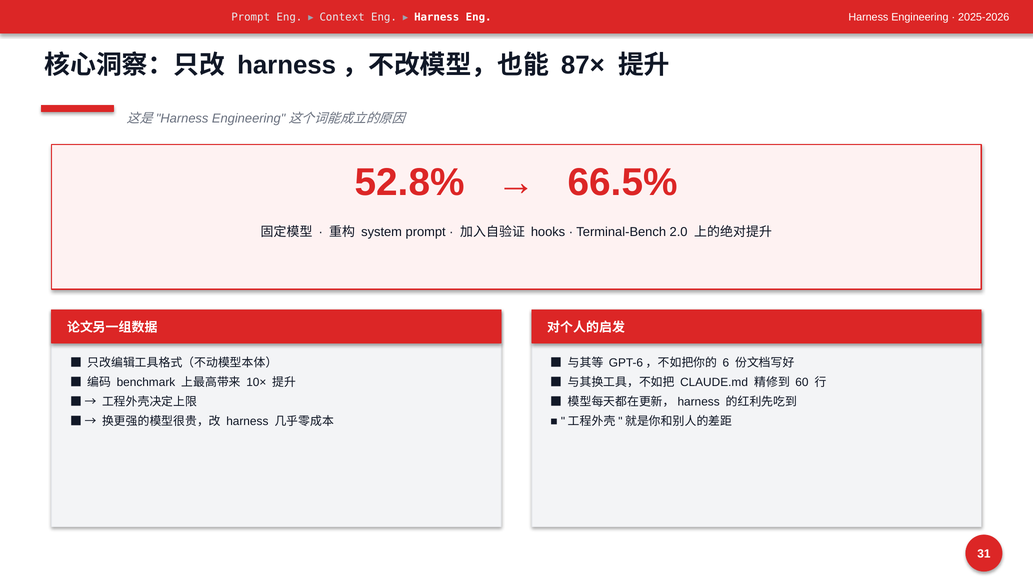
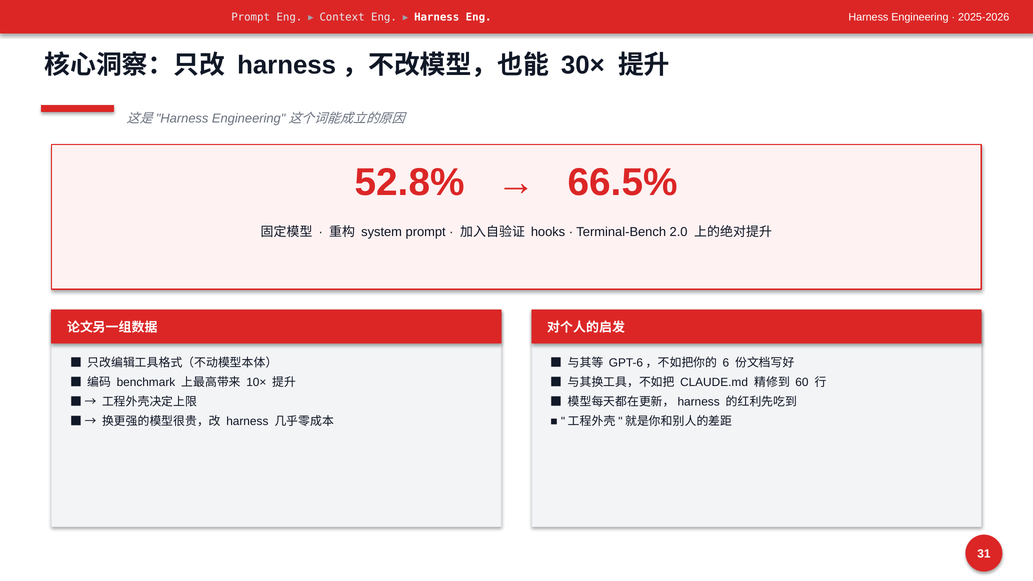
87×: 87× -> 30×
